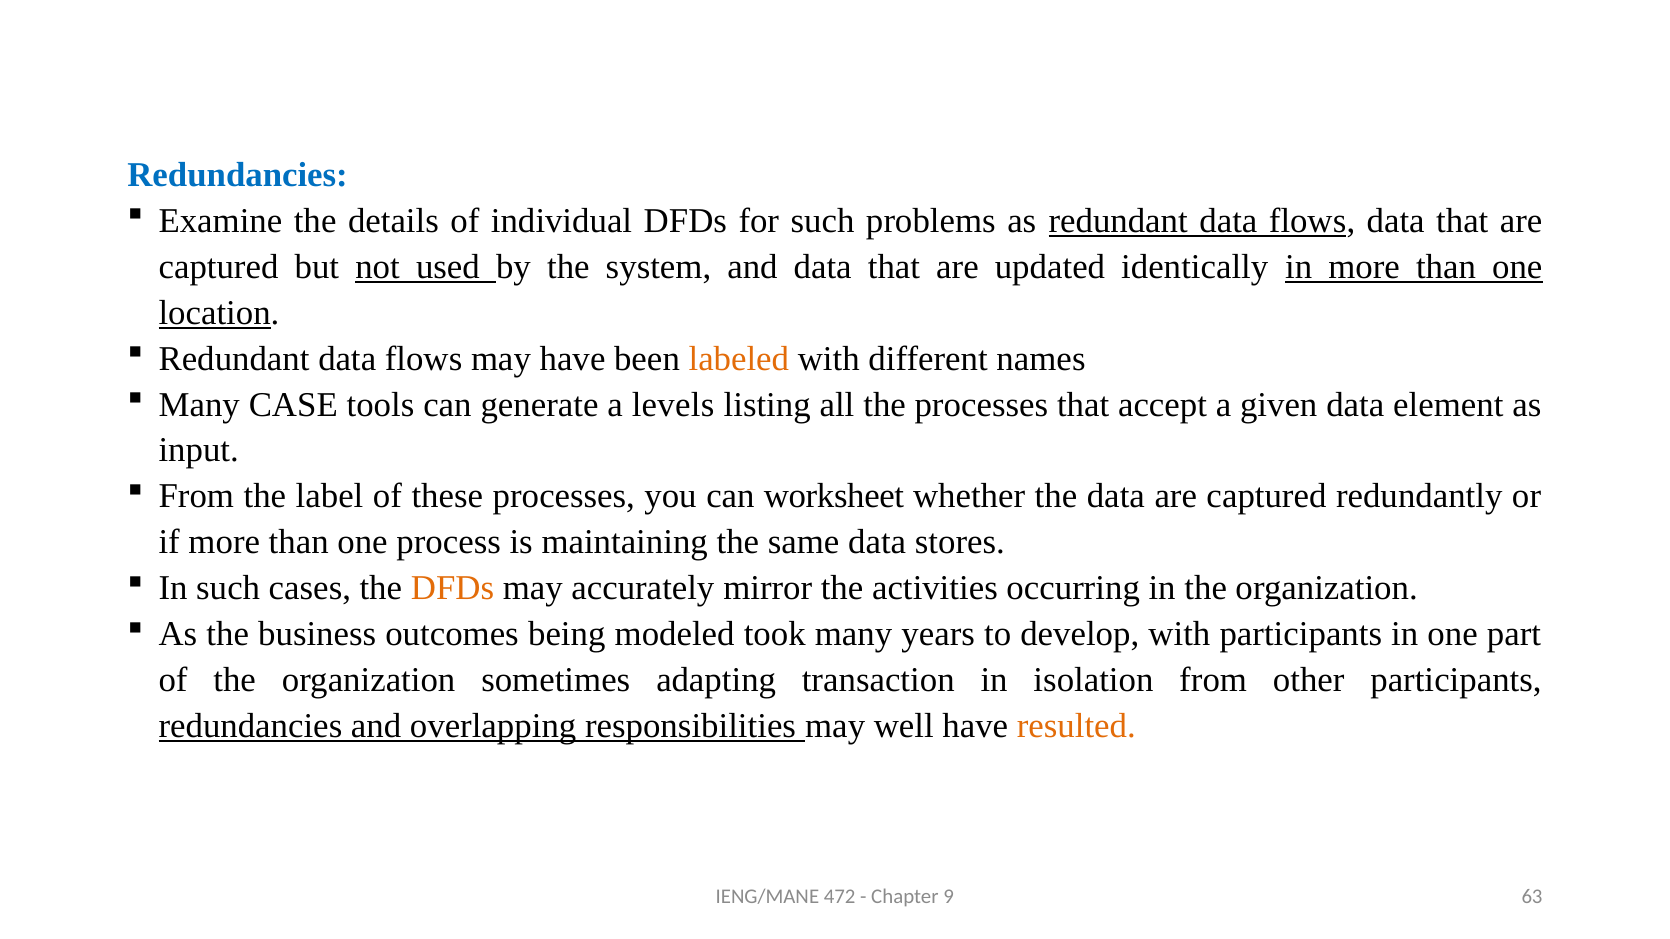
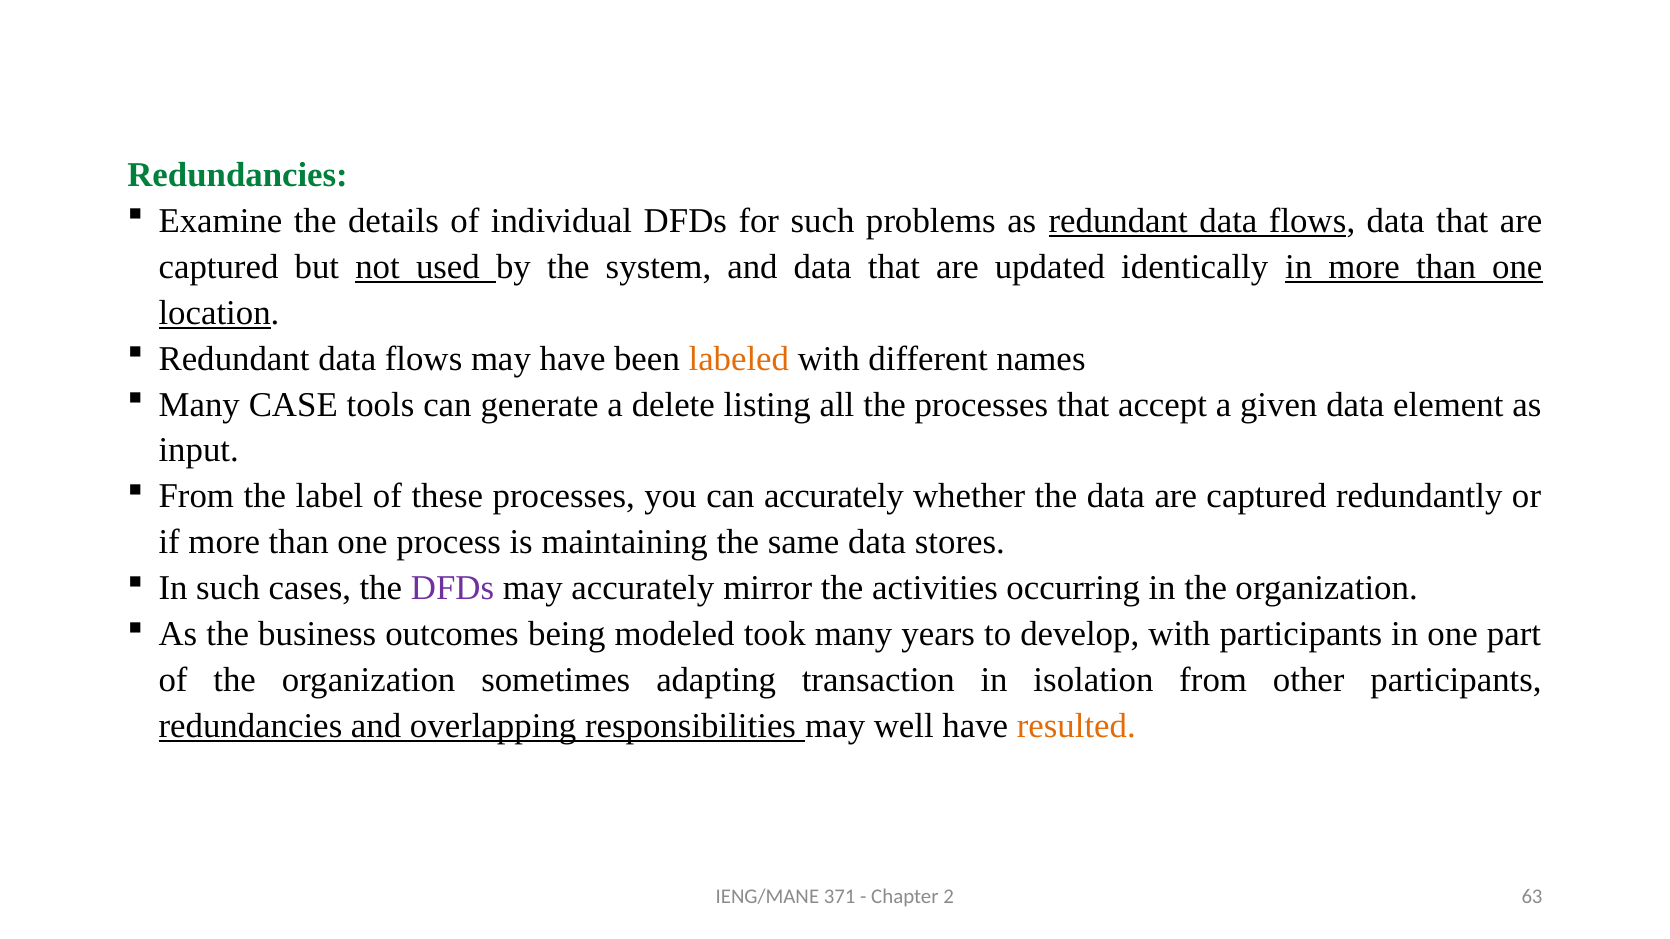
Redundancies at (238, 175) colour: blue -> green
levels: levels -> delete
can worksheet: worksheet -> accurately
DFDs at (452, 589) colour: orange -> purple
472: 472 -> 371
9: 9 -> 2
